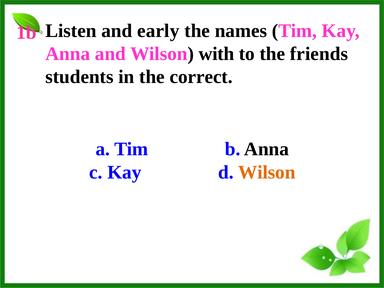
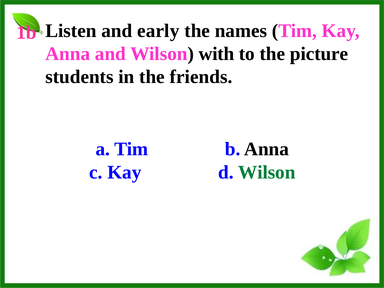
friends: friends -> picture
correct: correct -> friends
Wilson at (267, 172) colour: orange -> green
